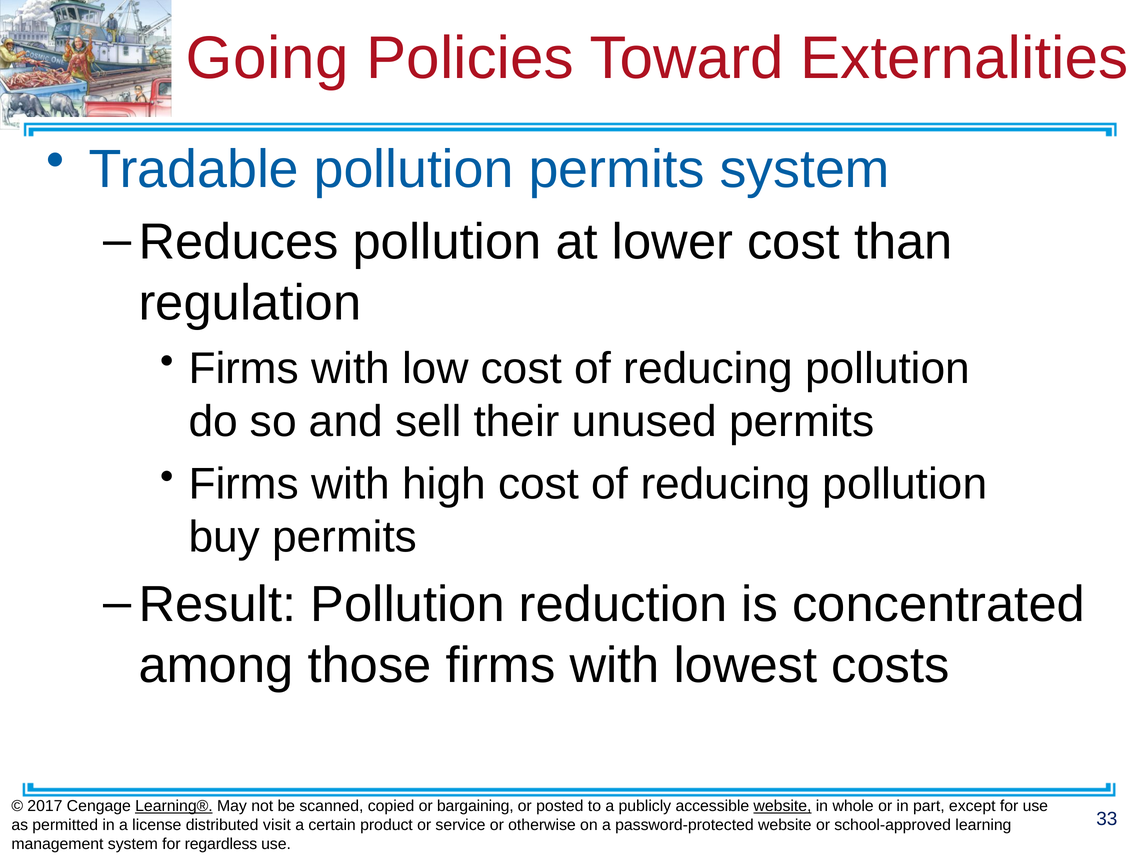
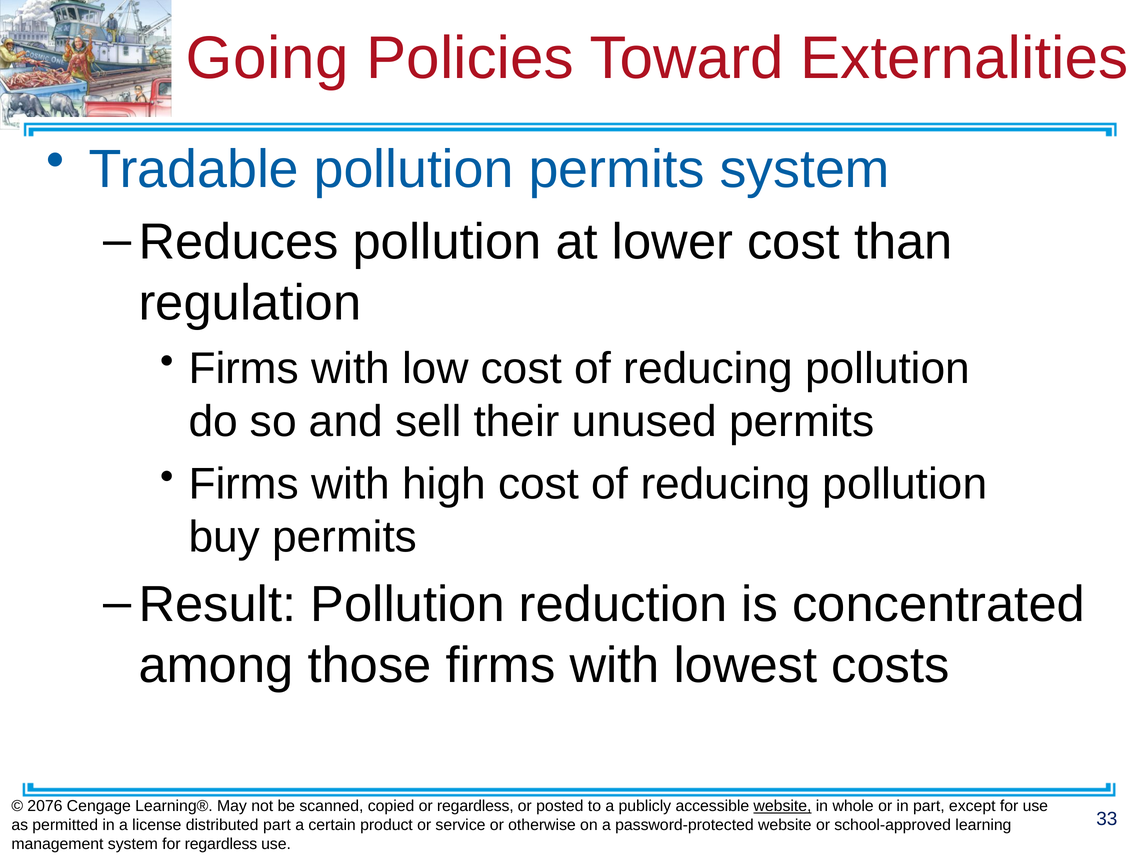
2017: 2017 -> 2076
Learning® underline: present -> none
or bargaining: bargaining -> regardless
distributed visit: visit -> part
